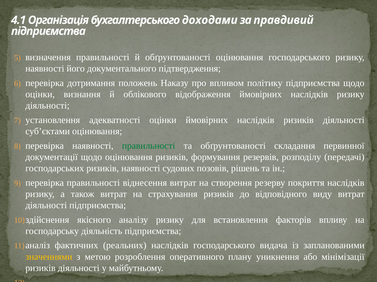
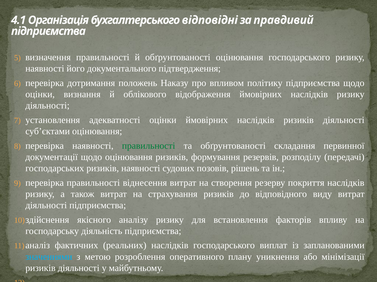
доходами: доходами -> відповідні
видача: видача -> виплат
значеннями colour: yellow -> light blue
